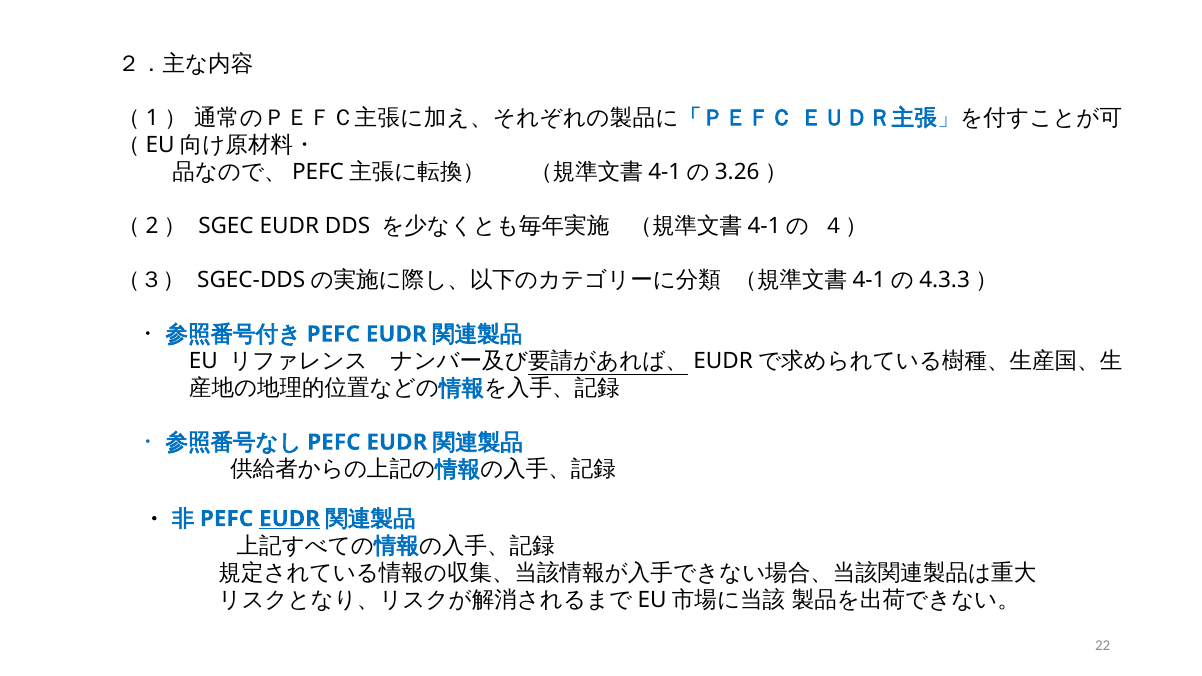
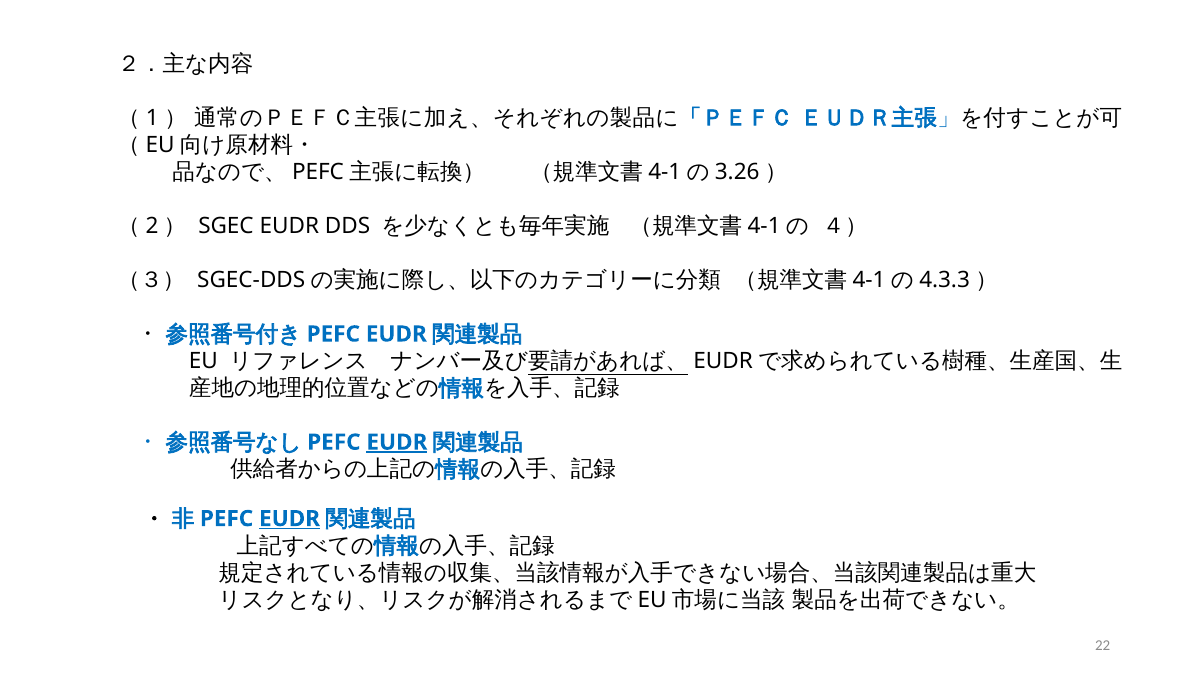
EUDR at (397, 442) underline: none -> present
